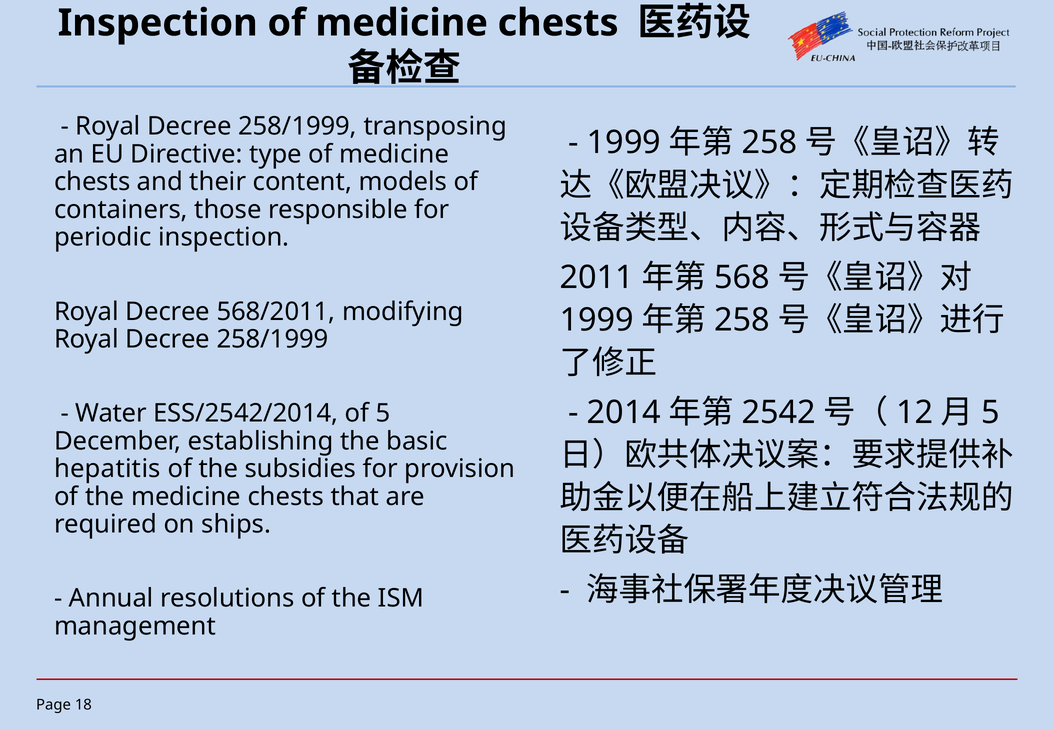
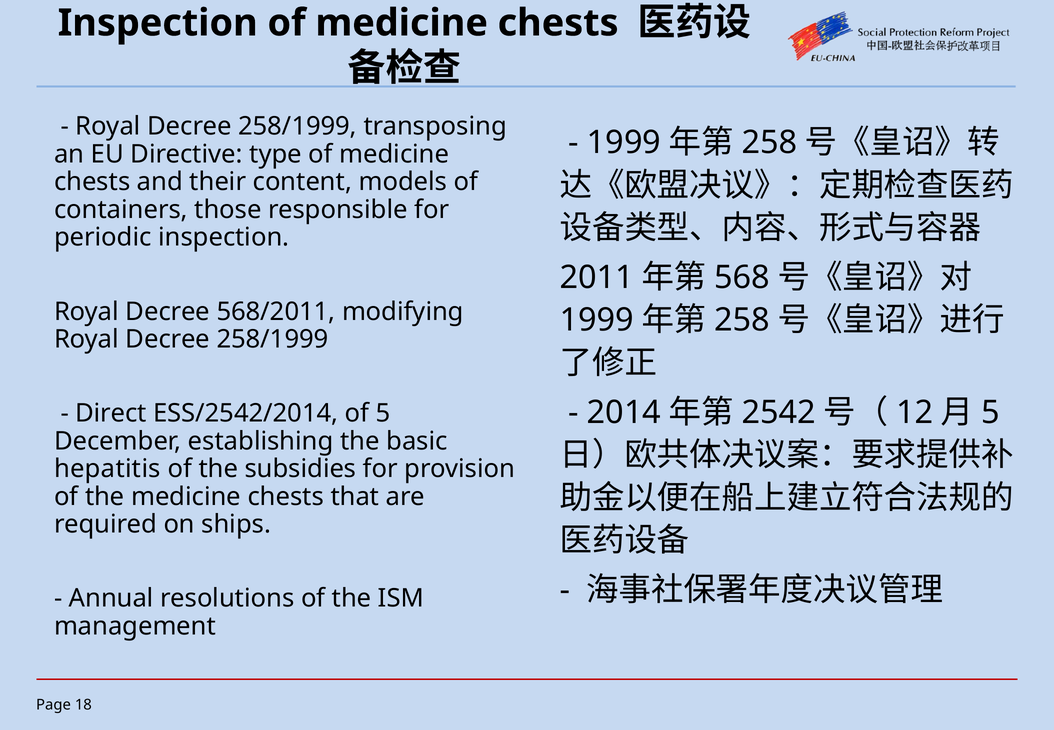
Water: Water -> Direct
